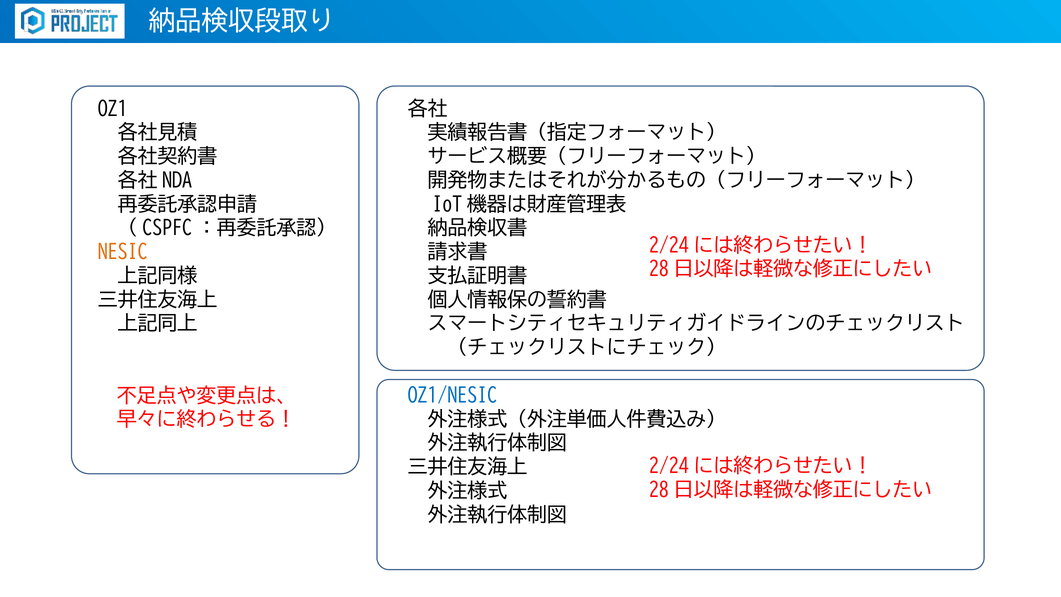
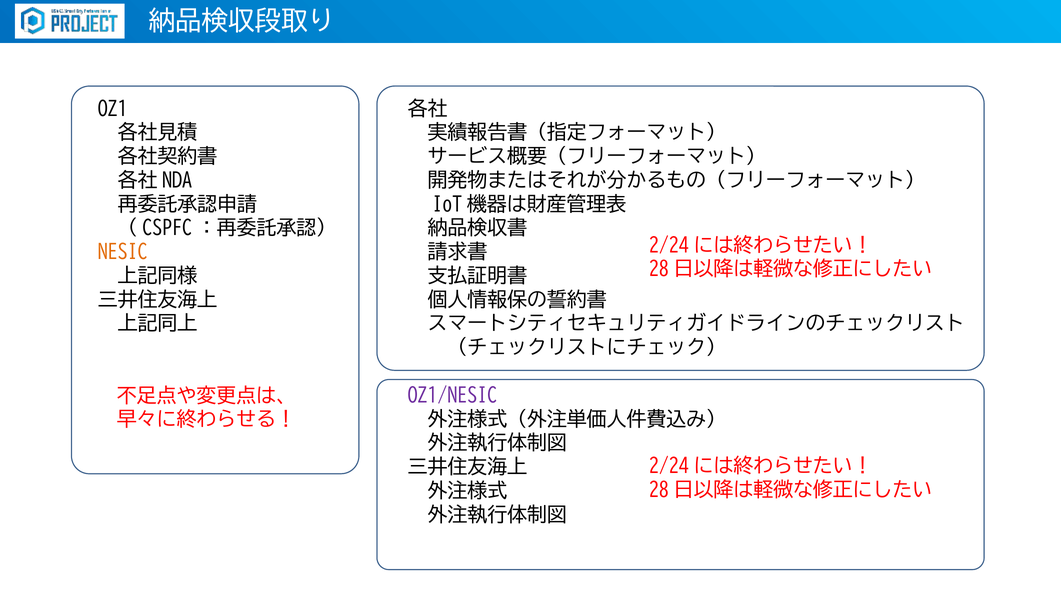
OZ1/NESIC colour: blue -> purple
